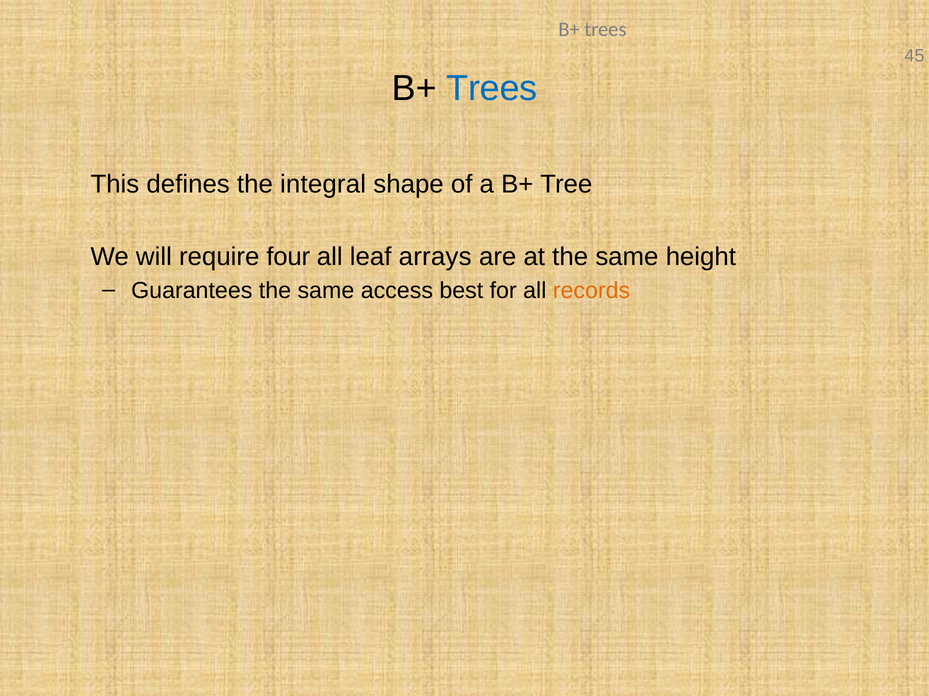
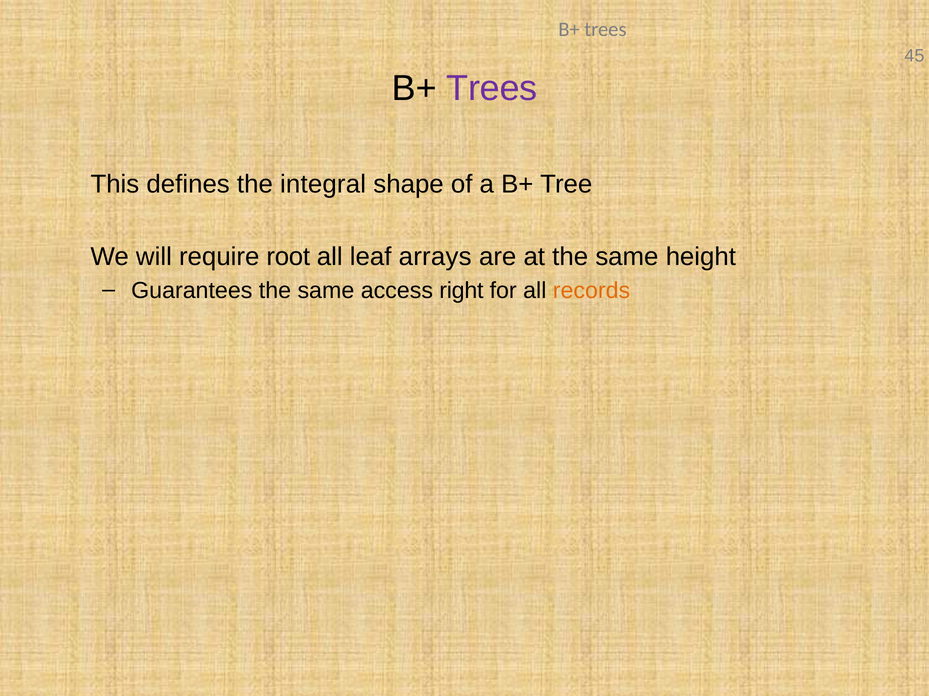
Trees at (492, 88) colour: blue -> purple
four: four -> root
best: best -> right
